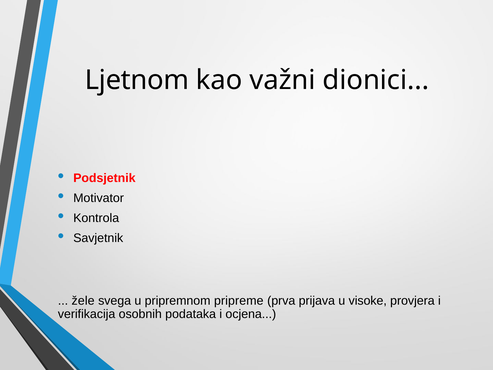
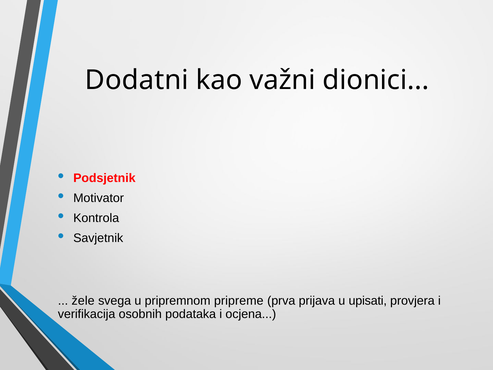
Ljetnom: Ljetnom -> Dodatni
visoke: visoke -> upisati
